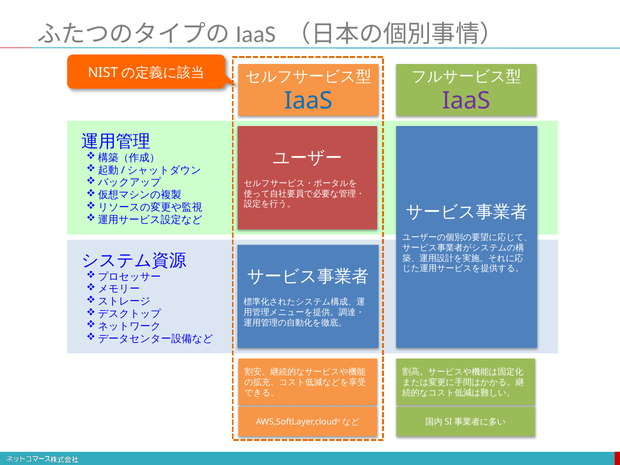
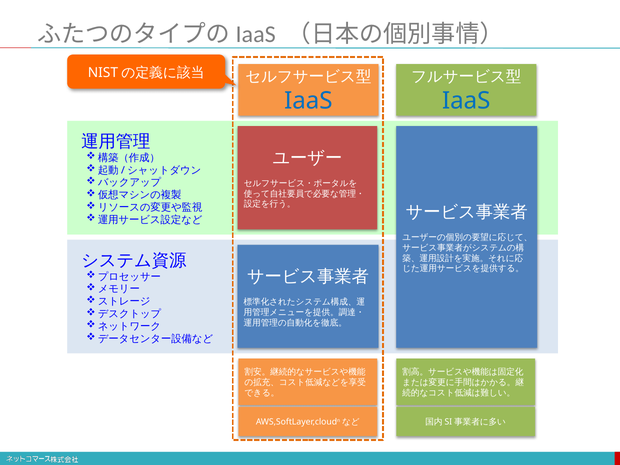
IaaS at (466, 101) colour: purple -> blue
